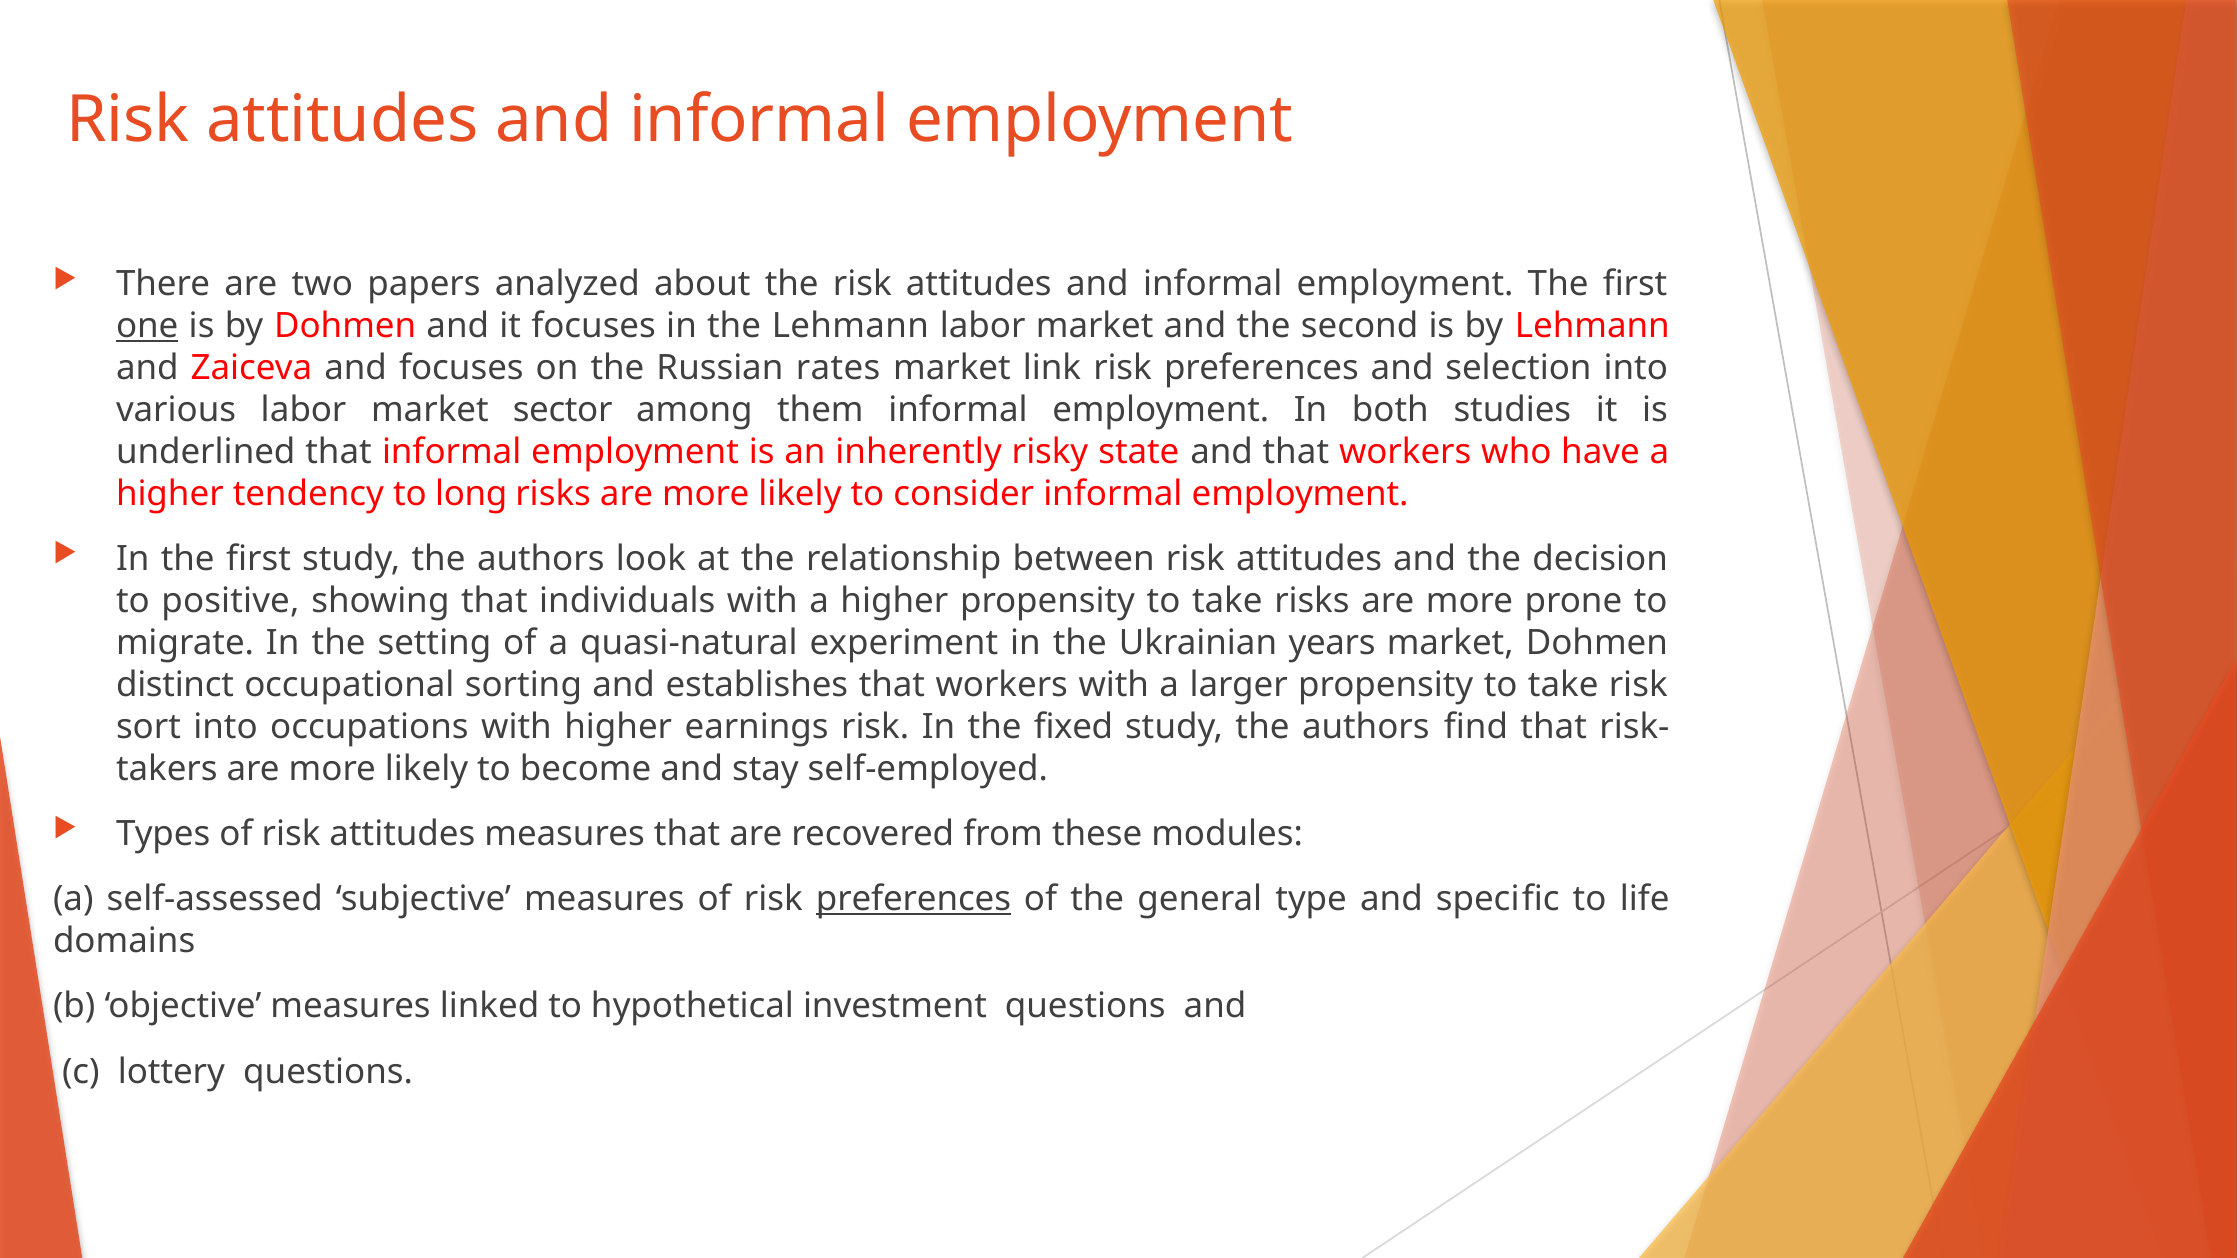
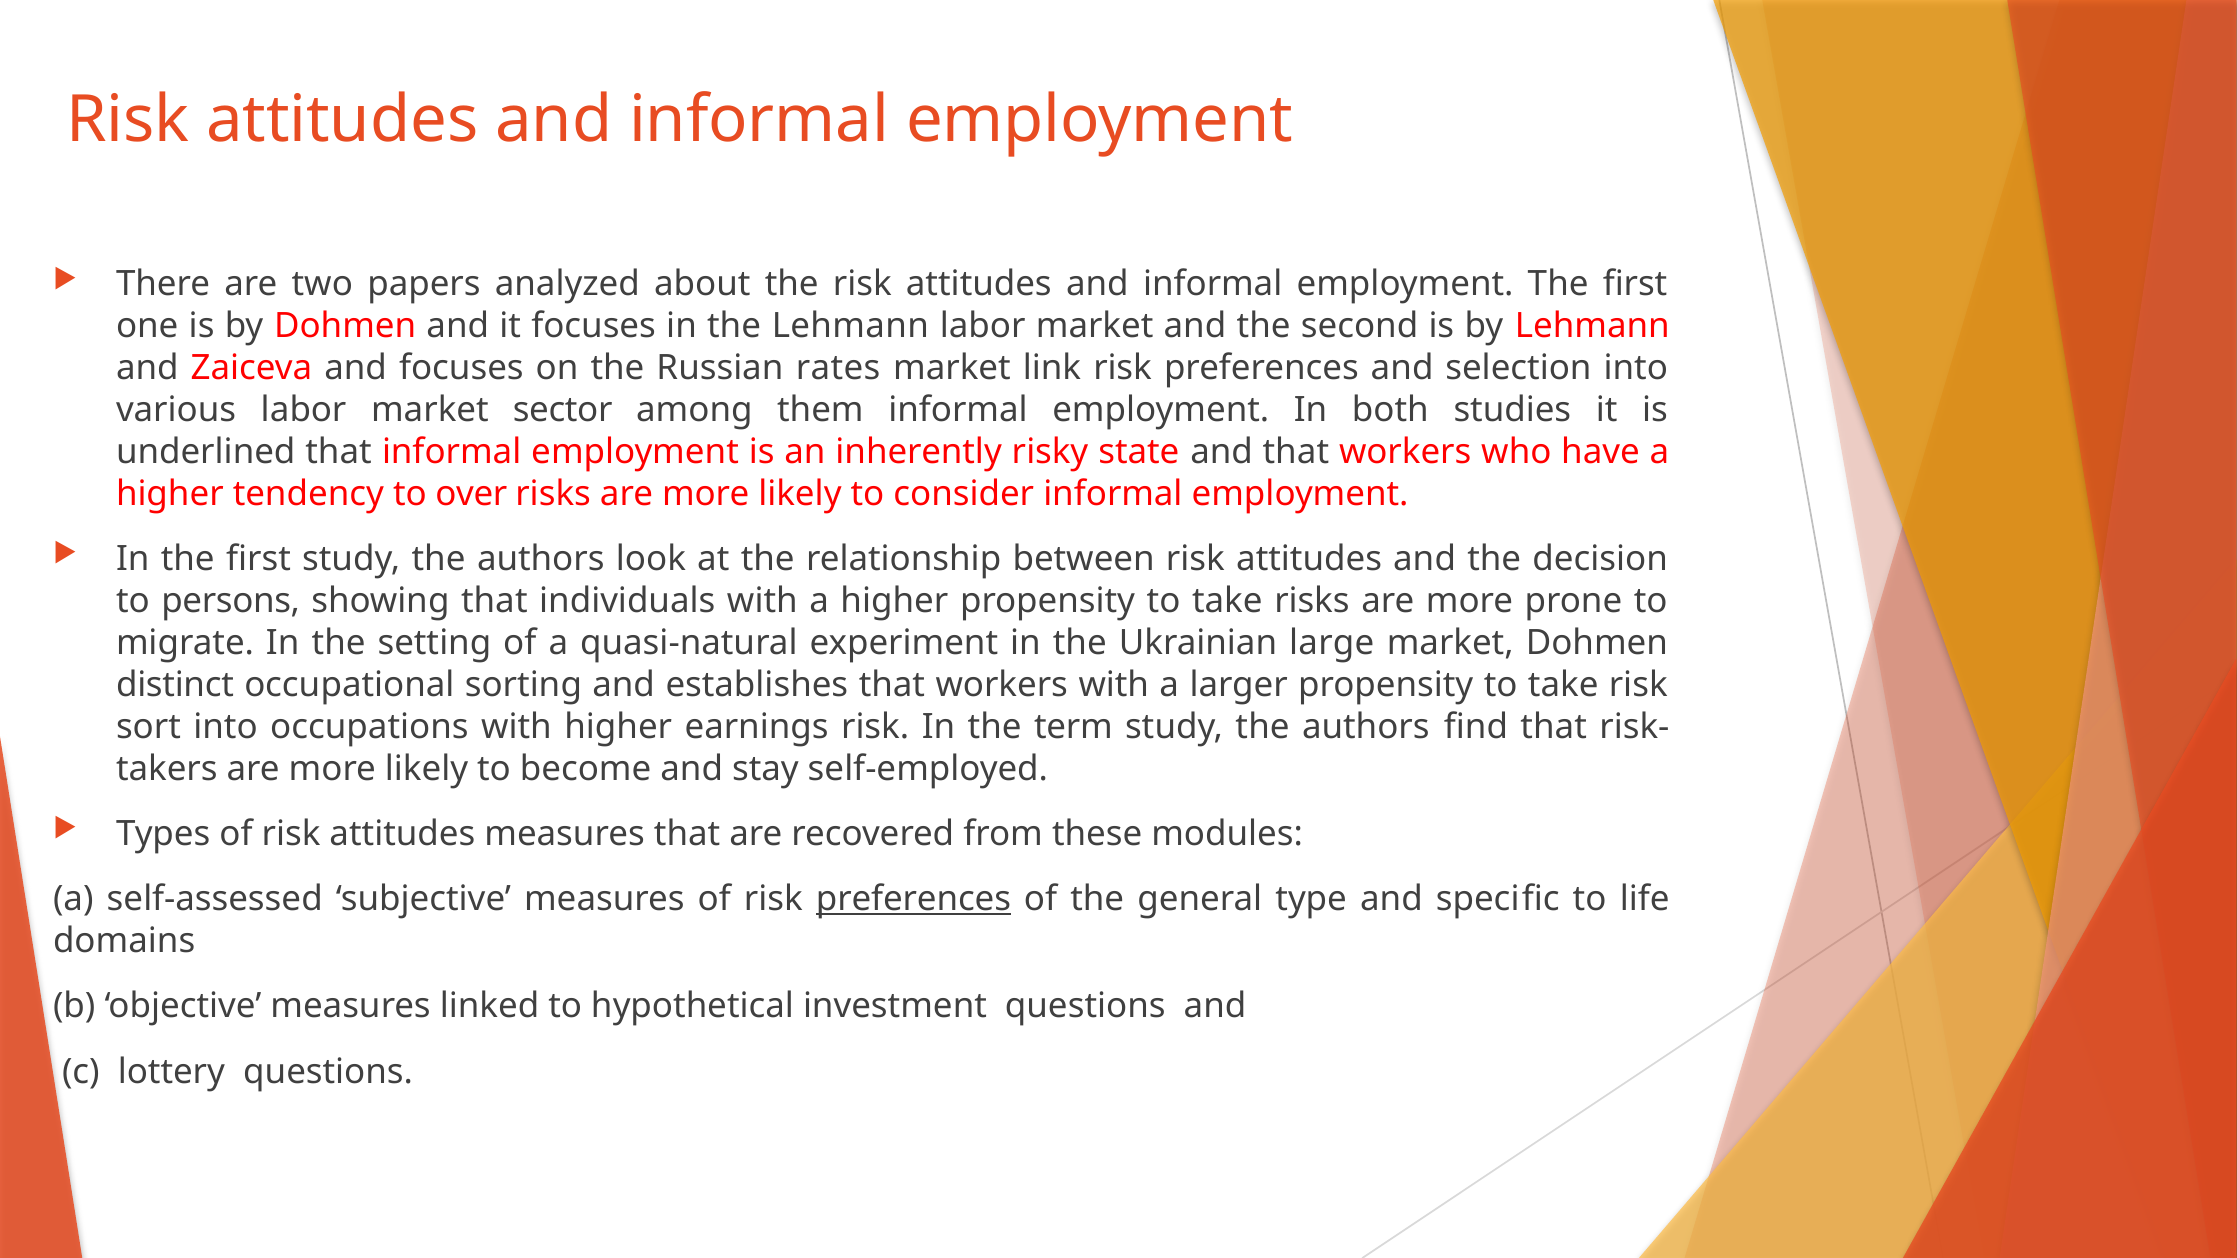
one underline: present -> none
long: long -> over
positive: positive -> persons
years: years -> large
fixed: fixed -> term
